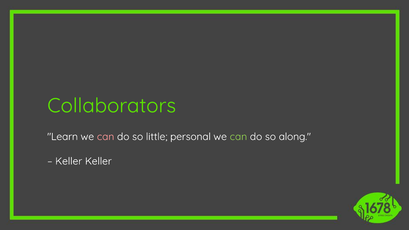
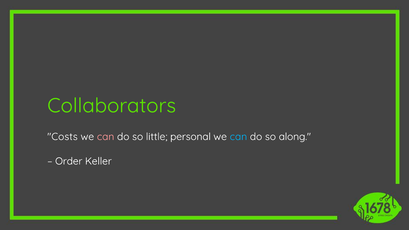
Learn: Learn -> Costs
can at (238, 137) colour: light green -> light blue
Keller at (69, 161): Keller -> Order
